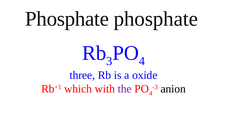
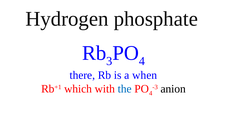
Phosphate at (67, 19): Phosphate -> Hydrogen
three: three -> there
oxide: oxide -> when
the colour: purple -> blue
